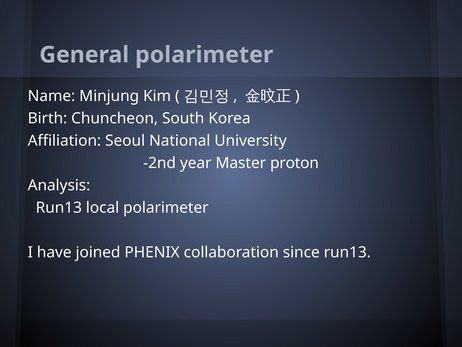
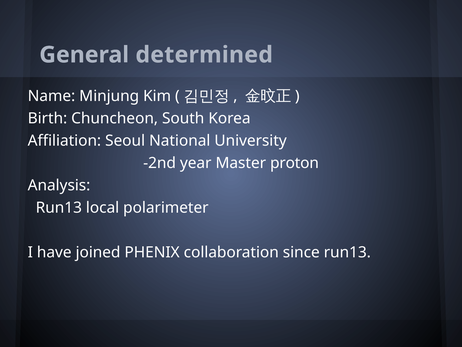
General polarimeter: polarimeter -> determined
